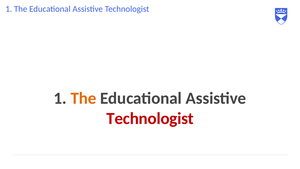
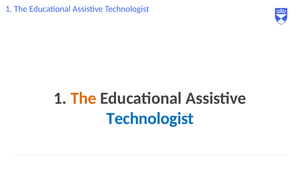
Technologist at (150, 118) colour: red -> blue
